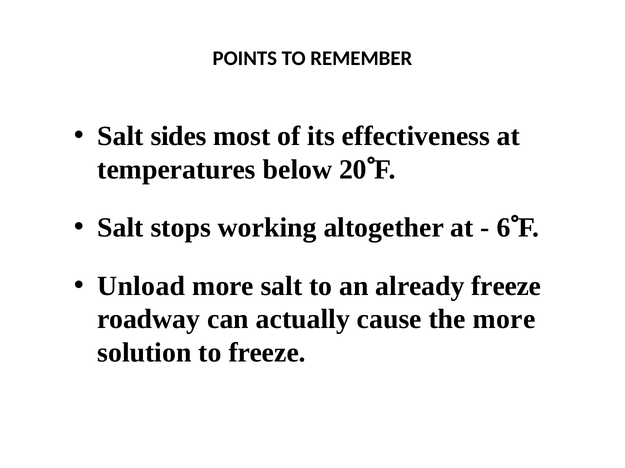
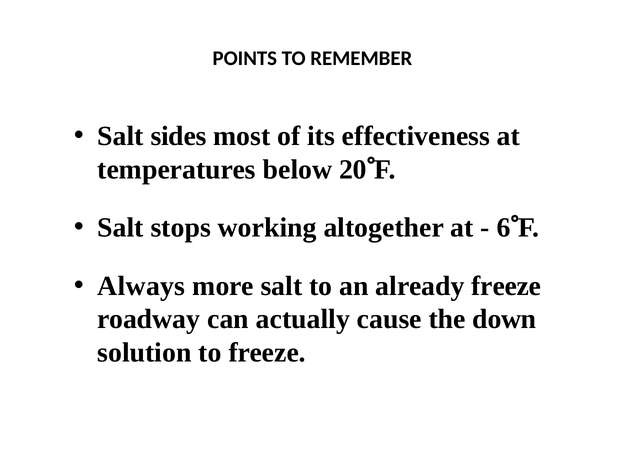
Unload: Unload -> Always
the more: more -> down
